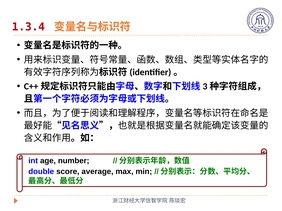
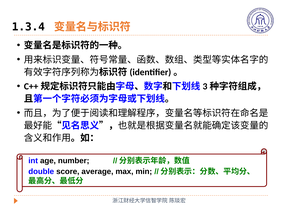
1.3.4 colour: red -> black
